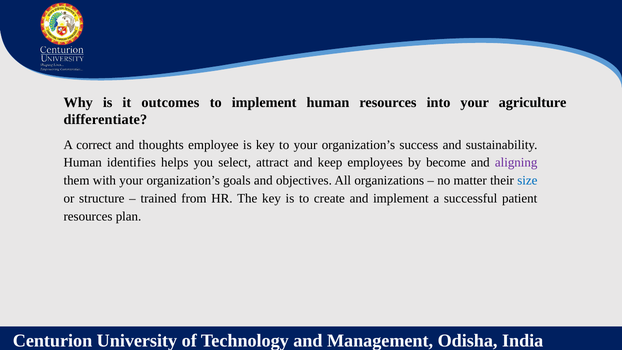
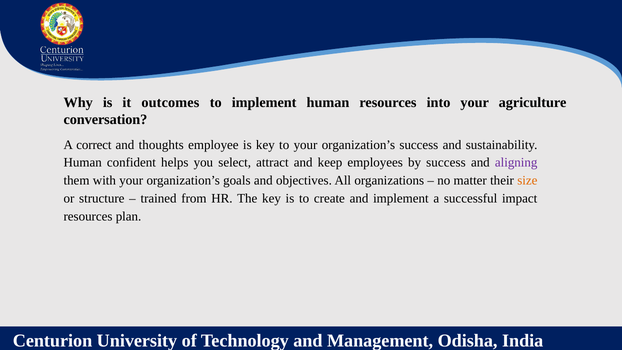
differentiate: differentiate -> conversation
identifies: identifies -> confident
by become: become -> success
size colour: blue -> orange
patient: patient -> impact
